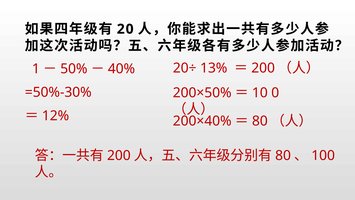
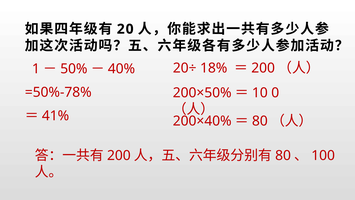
13%: 13% -> 18%
=50%-30%: =50%-30% -> =50%-78%
12%: 12% -> 41%
